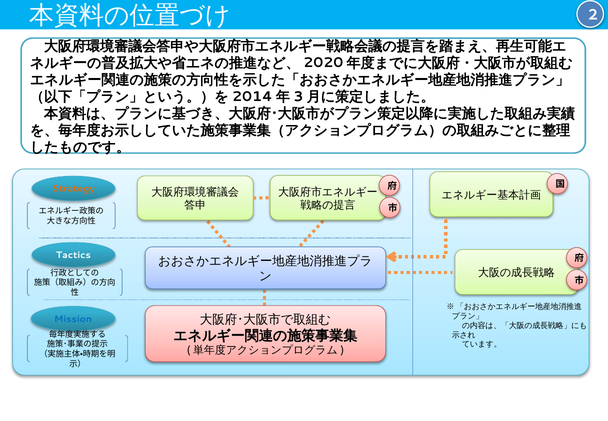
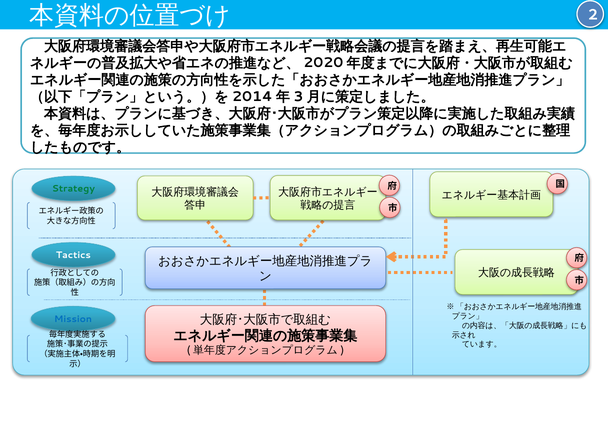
Strategy colour: orange -> green
